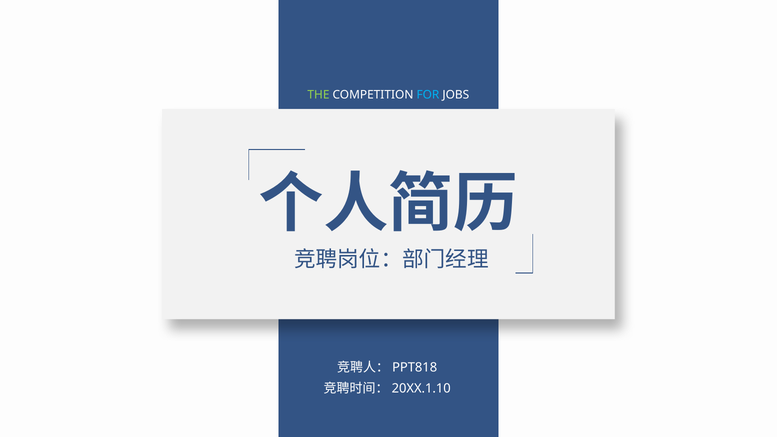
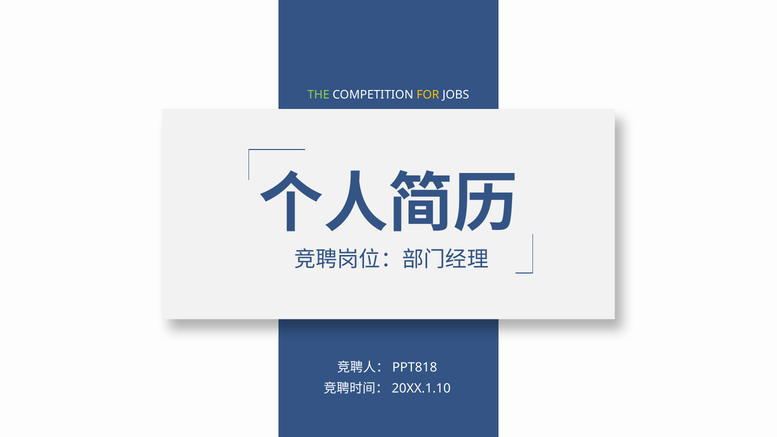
FOR colour: light blue -> yellow
